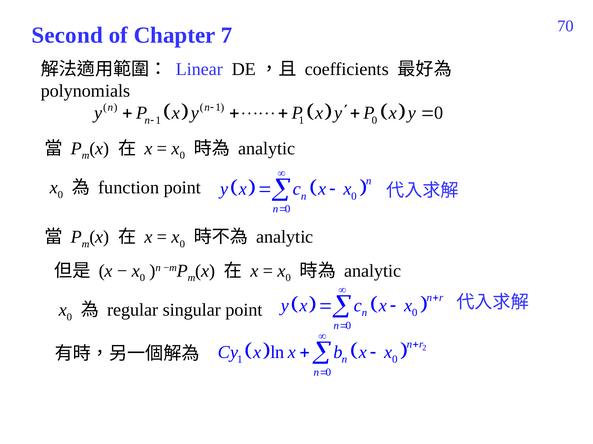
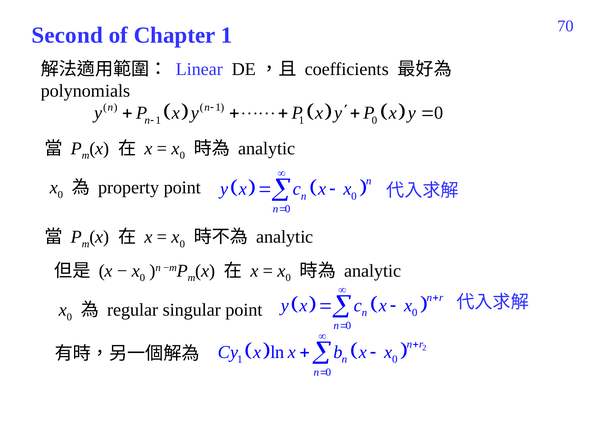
Chapter 7: 7 -> 1
function: function -> property
